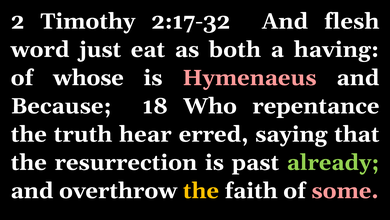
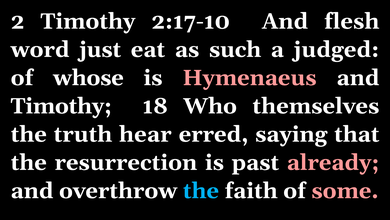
2:17-32: 2:17-32 -> 2:17-10
both: both -> such
having: having -> judged
Because at (61, 106): Because -> Timothy
repentance: repentance -> themselves
already colour: light green -> pink
the at (201, 190) colour: yellow -> light blue
